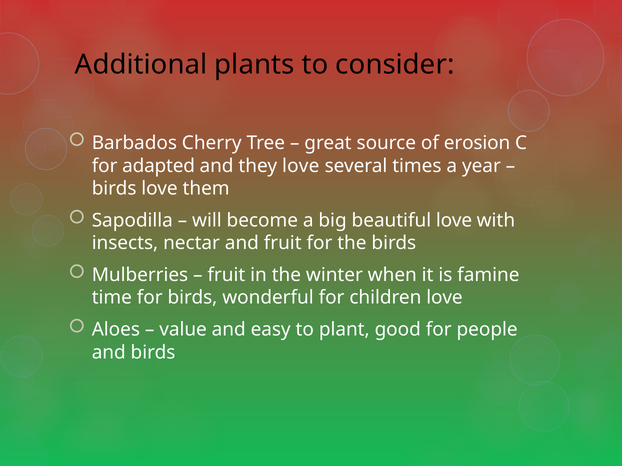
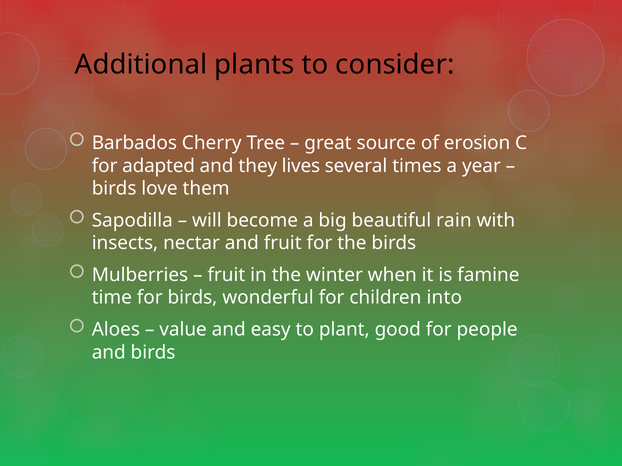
they love: love -> lives
beautiful love: love -> rain
children love: love -> into
